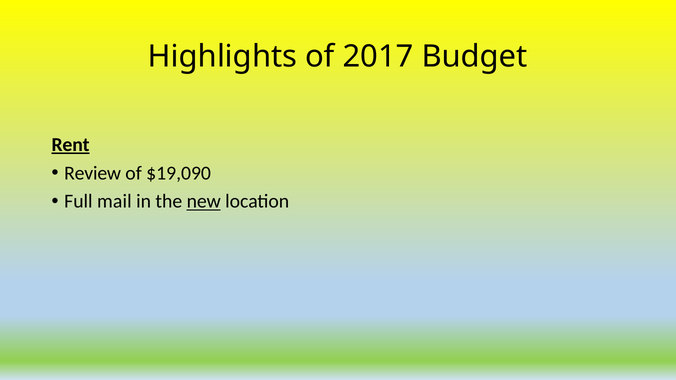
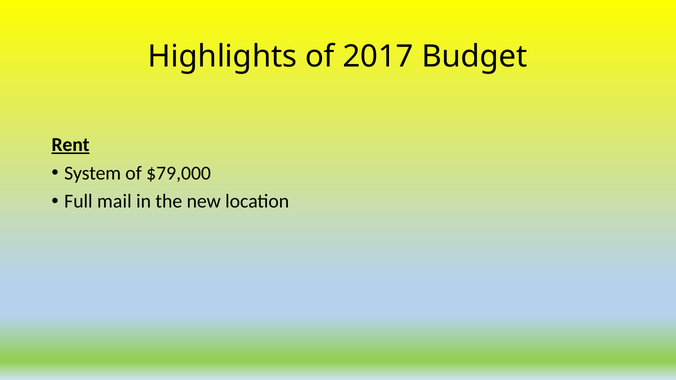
Review: Review -> System
$19,090: $19,090 -> $79,000
new underline: present -> none
